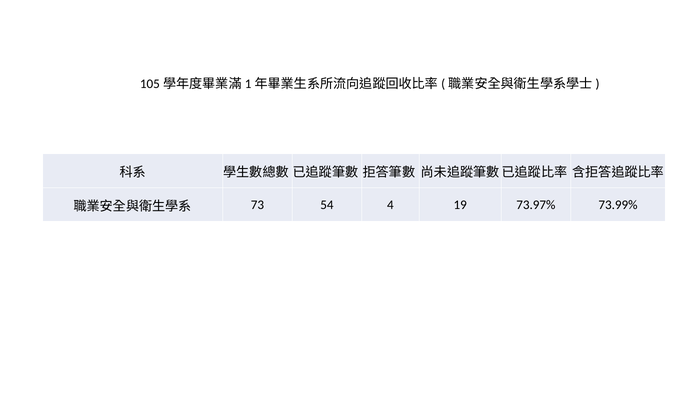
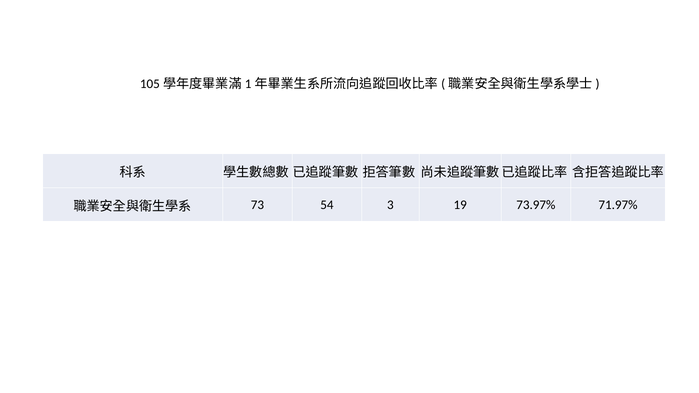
4: 4 -> 3
73.99%: 73.99% -> 71.97%
